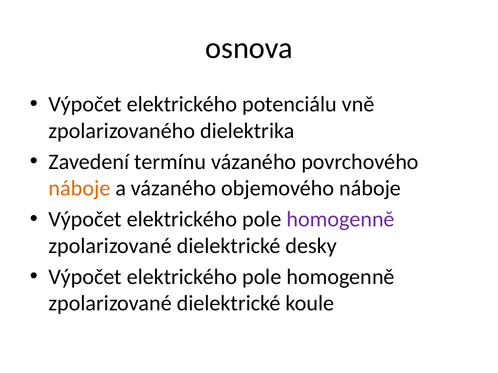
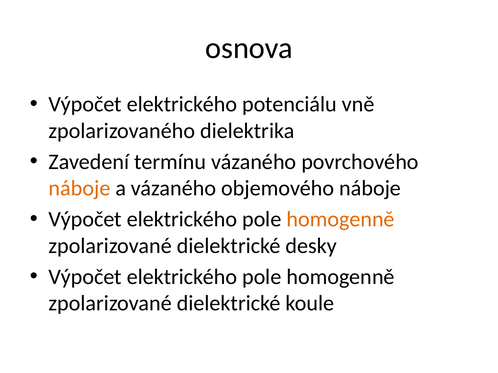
homogenně at (341, 220) colour: purple -> orange
